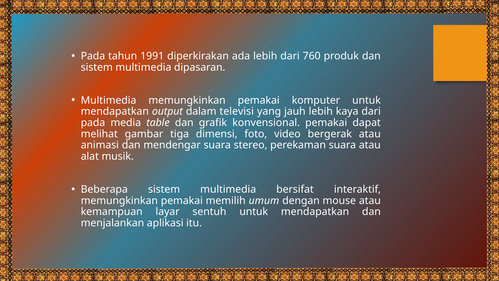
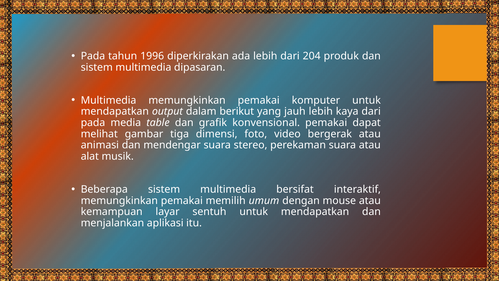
1991: 1991 -> 1996
760: 760 -> 204
televisi: televisi -> berikut
